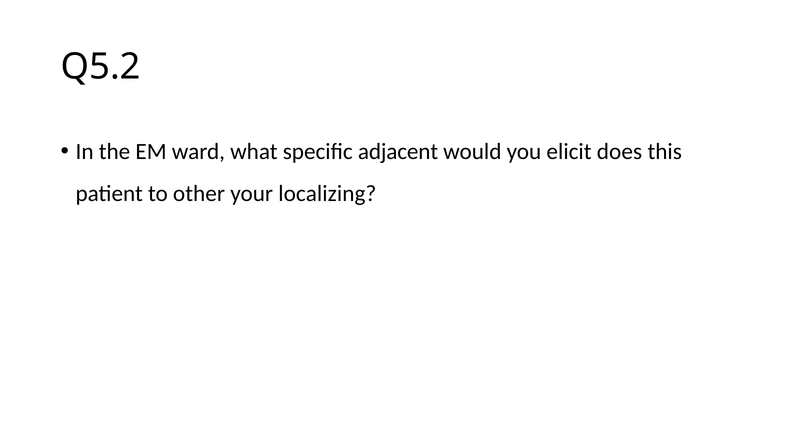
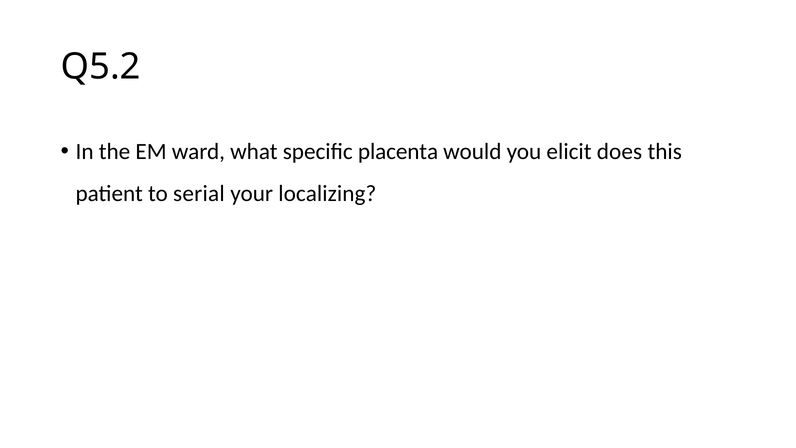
adjacent: adjacent -> placenta
other: other -> serial
